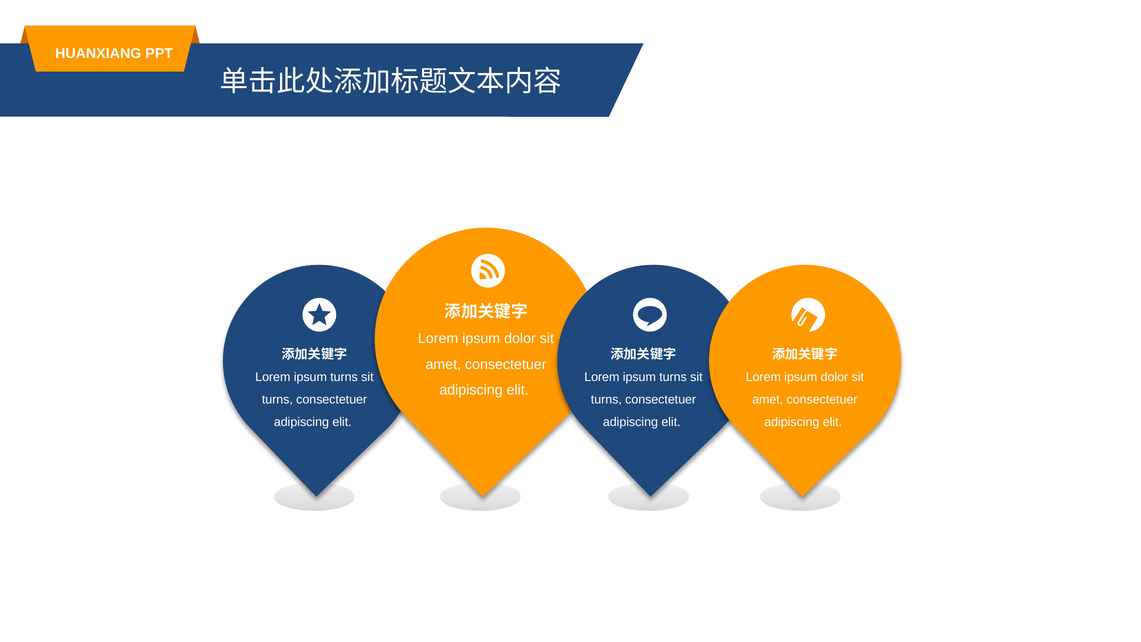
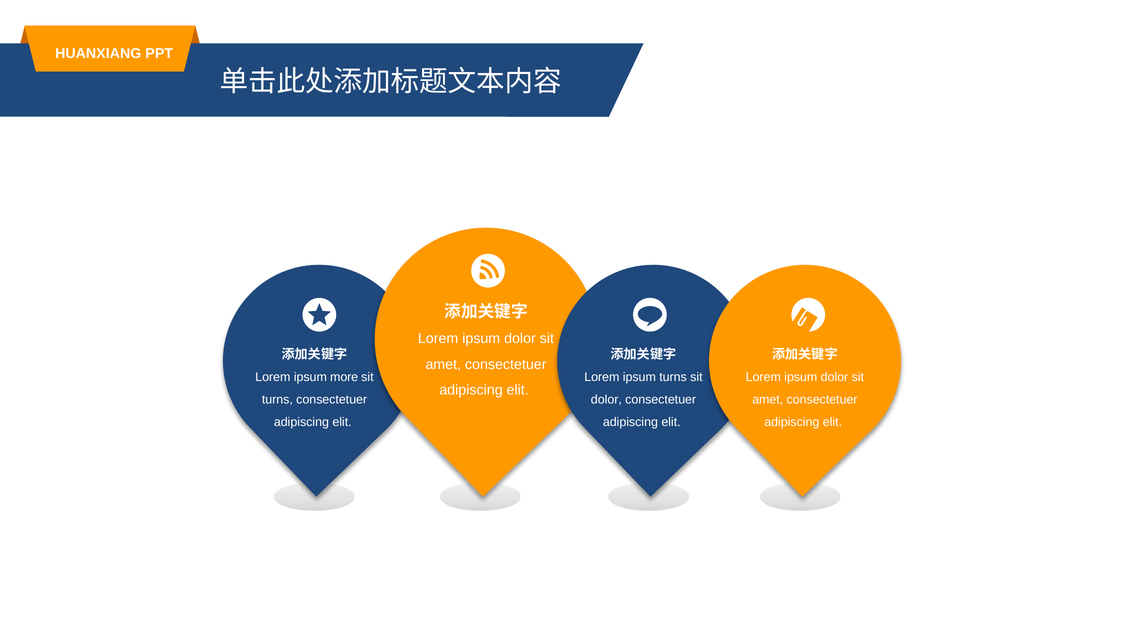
turns at (344, 377): turns -> more
turns at (606, 399): turns -> dolor
